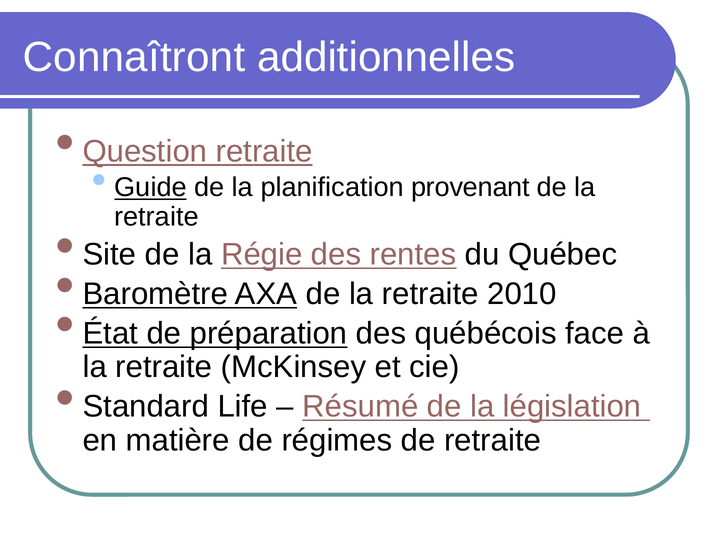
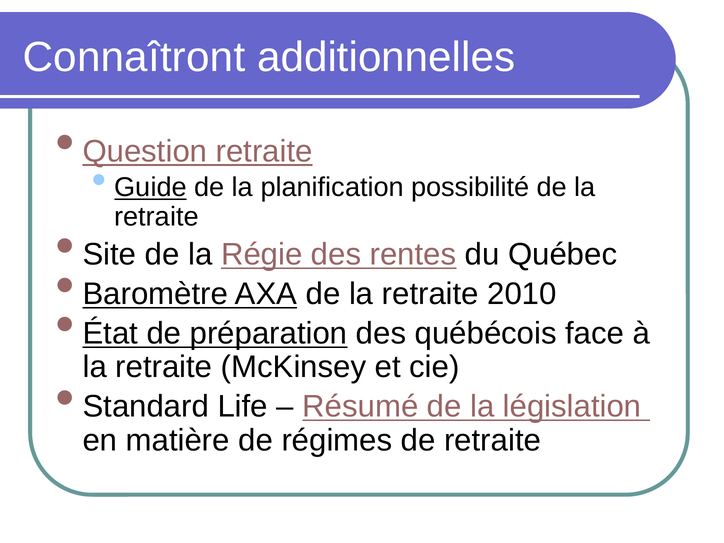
provenant: provenant -> possibilité
